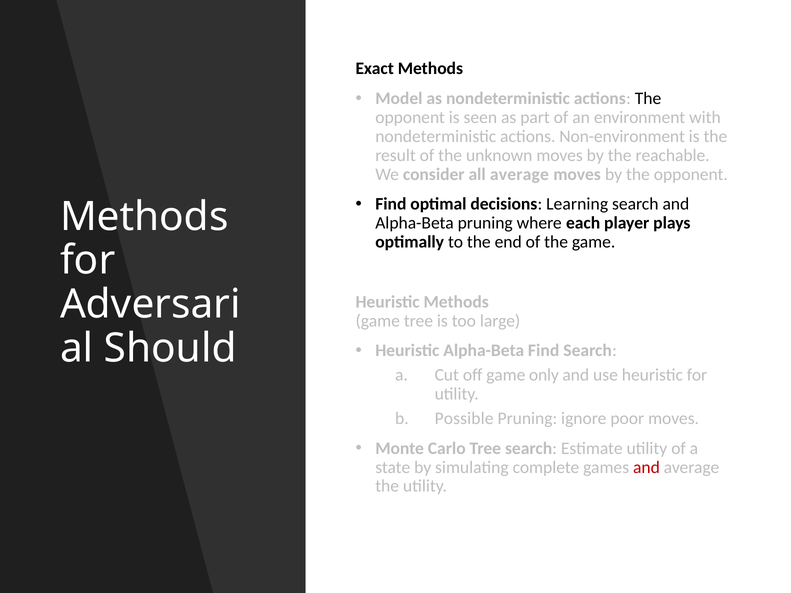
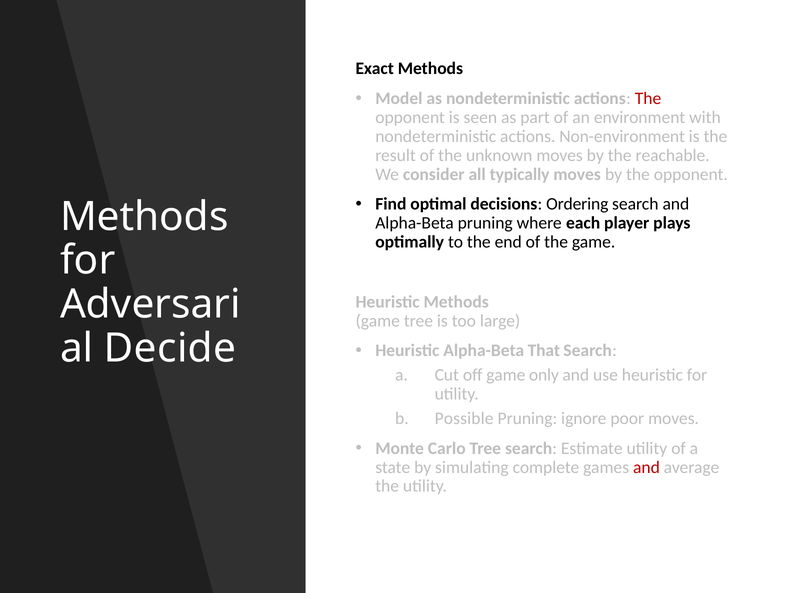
The at (648, 99) colour: black -> red
all average: average -> typically
Learning: Learning -> Ordering
Should: Should -> Decide
Alpha-Beta Find: Find -> That
